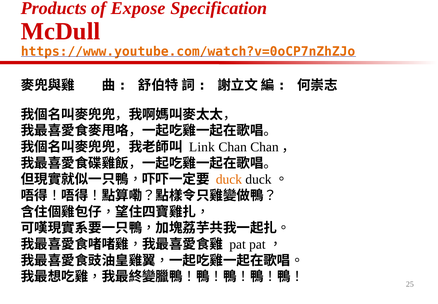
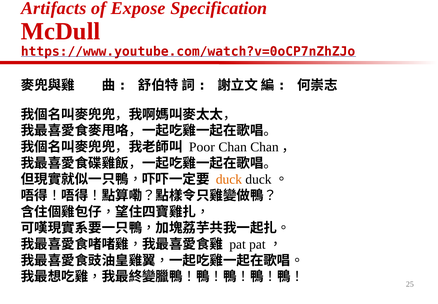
Products: Products -> Artifacts
https://www.youtube.com/watch?v=0oCP7nZhZJo colour: orange -> red
Link: Link -> Poor
